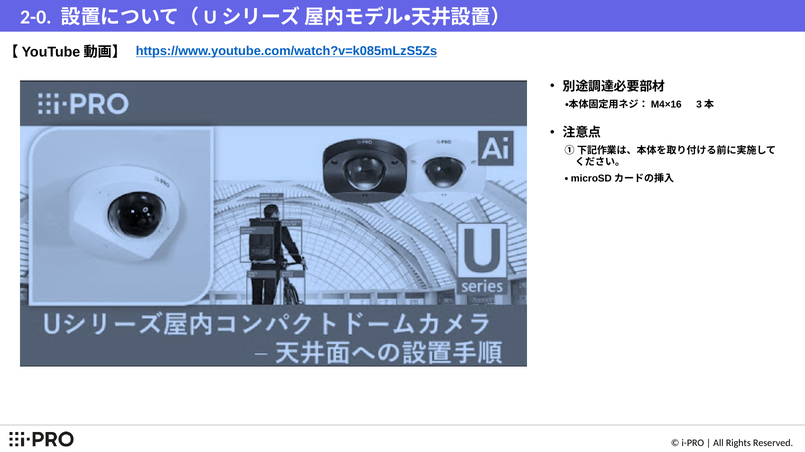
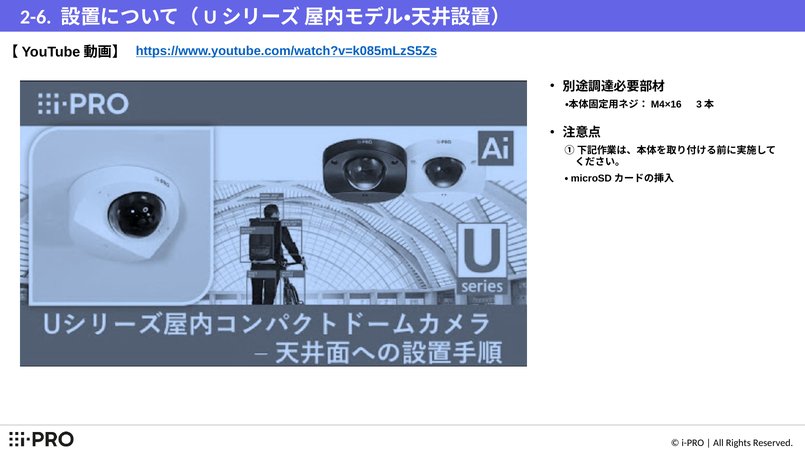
2-0: 2-0 -> 2-6
